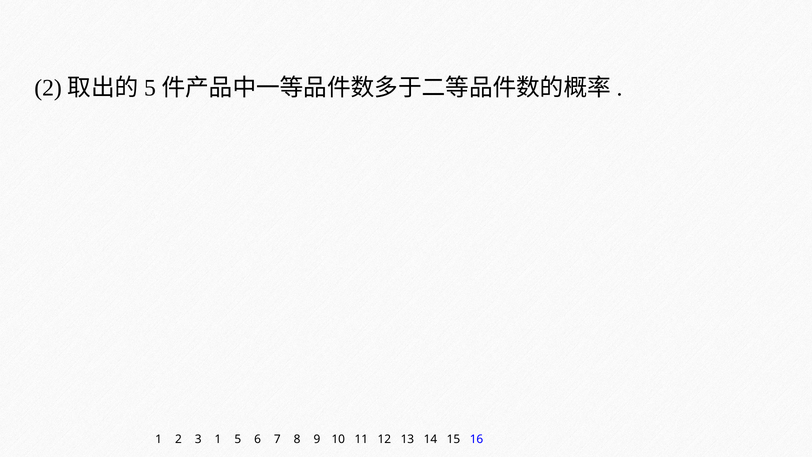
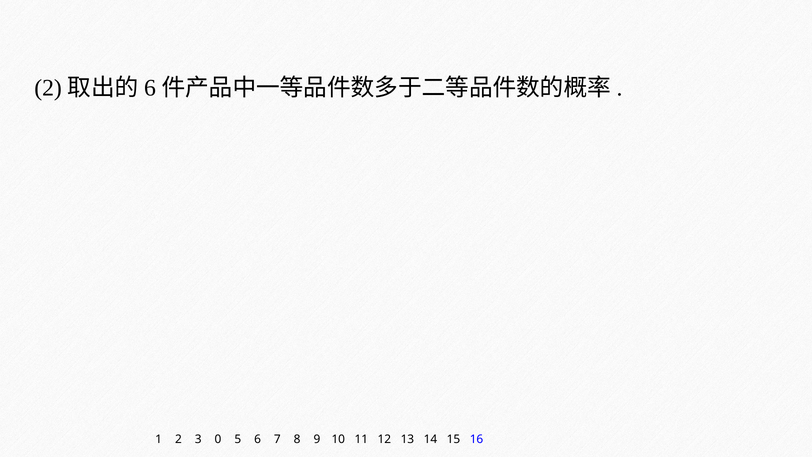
5 at (150, 88): 5 -> 6
3 1: 1 -> 0
